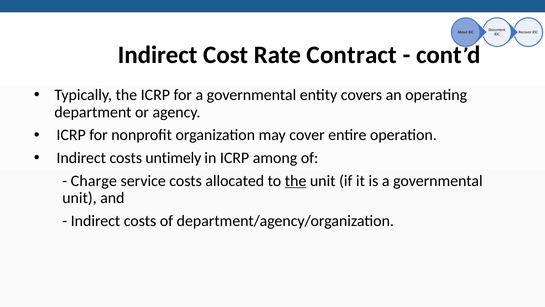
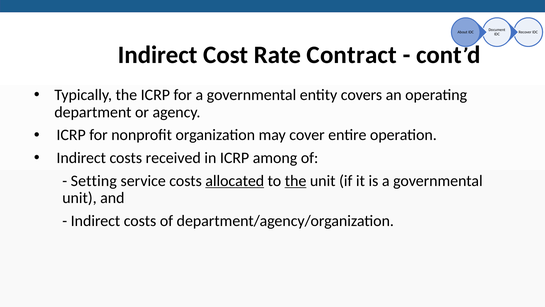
untimely: untimely -> received
Charge: Charge -> Setting
allocated underline: none -> present
